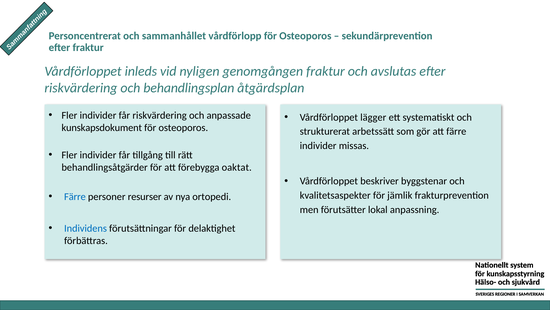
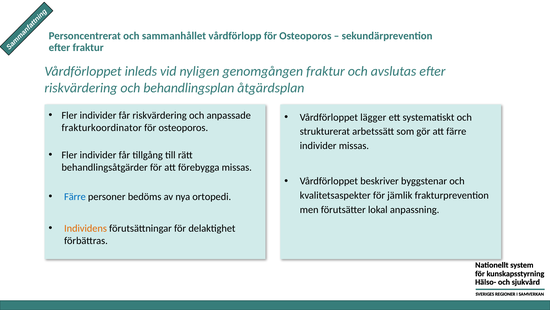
kunskapsdokument: kunskapsdokument -> frakturkoordinator
förebygga oaktat: oaktat -> missas
resurser: resurser -> bedöms
Individens colour: blue -> orange
